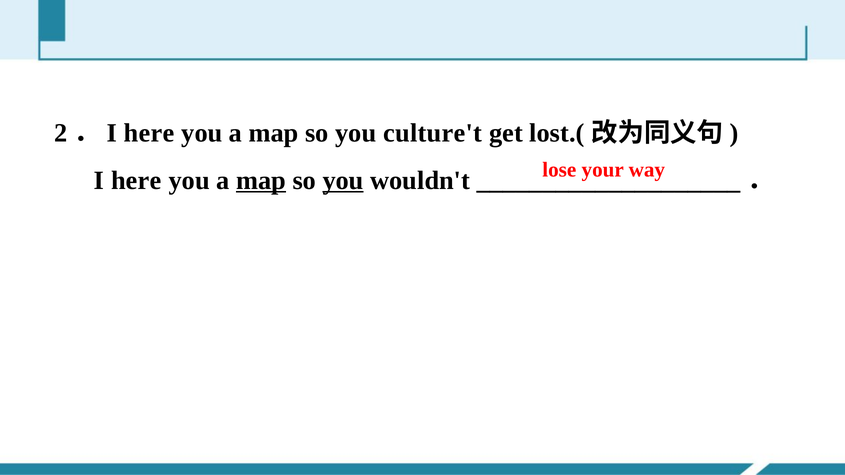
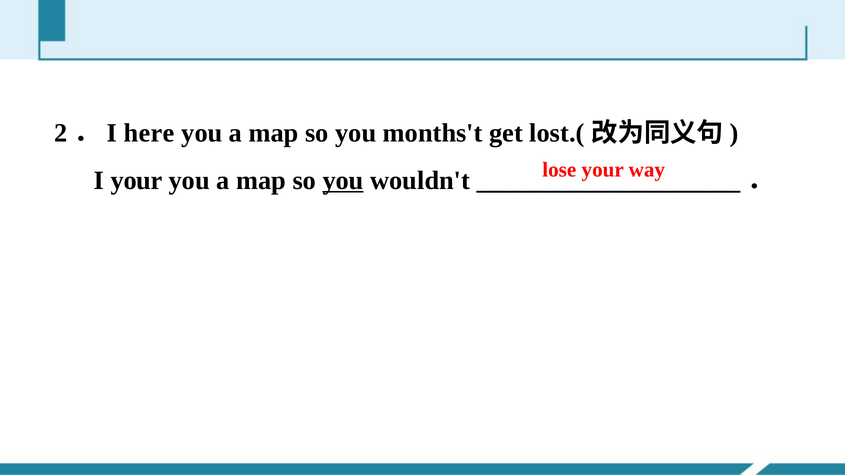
culture't: culture't -> months't
here at (136, 180): here -> your
map at (261, 180) underline: present -> none
